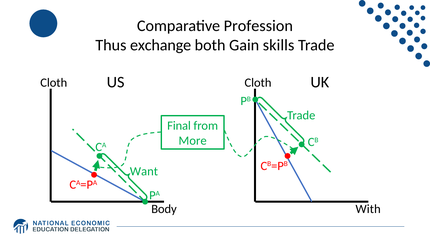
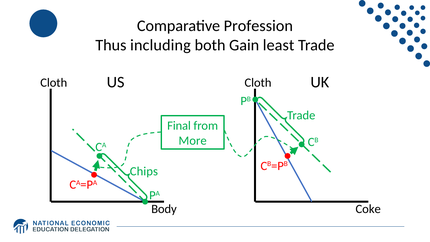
exchange: exchange -> including
skills: skills -> least
Want: Want -> Chips
With: With -> Coke
